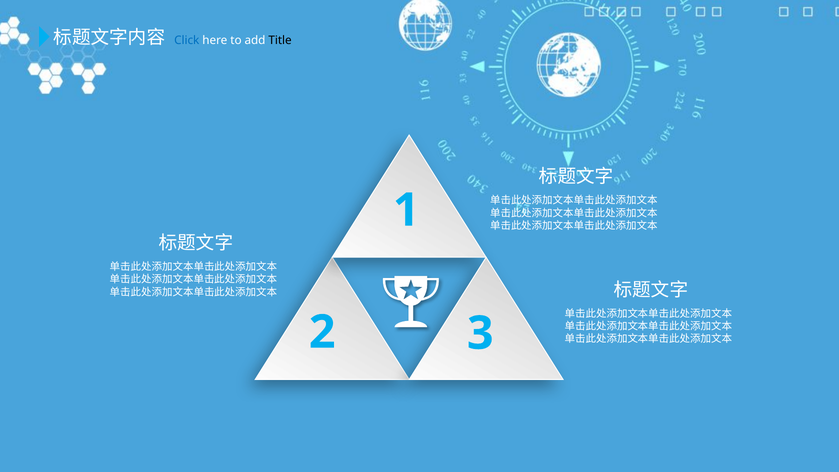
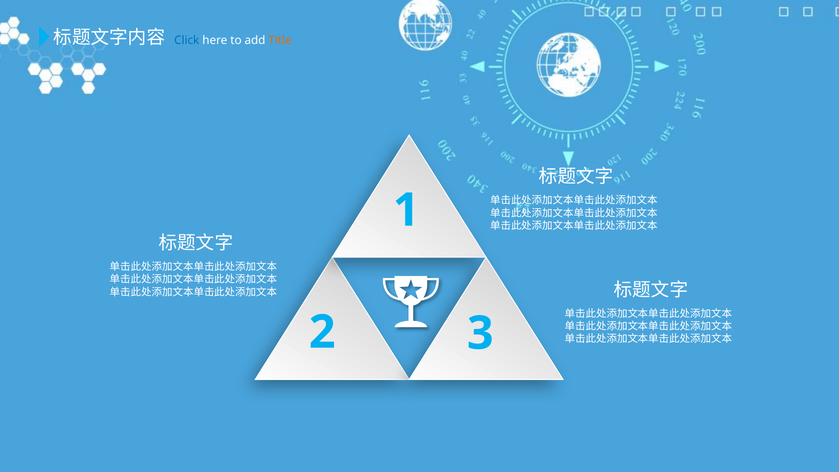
Title colour: black -> orange
